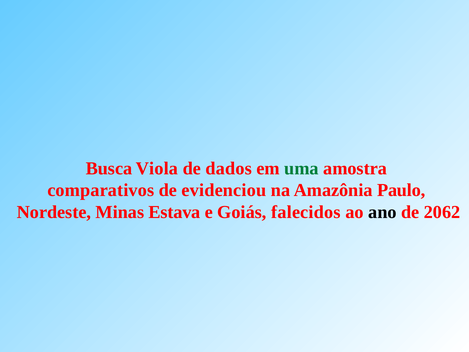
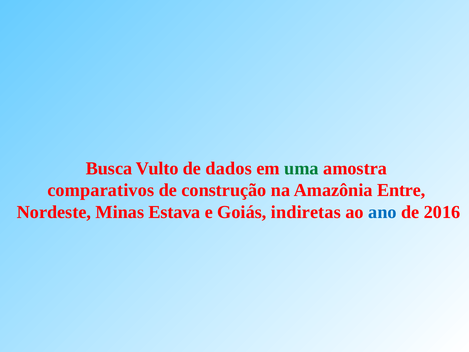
Viola: Viola -> Vulto
evidenciou: evidenciou -> construção
Paulo: Paulo -> Entre
falecidos: falecidos -> indiretas
ano colour: black -> blue
2062: 2062 -> 2016
